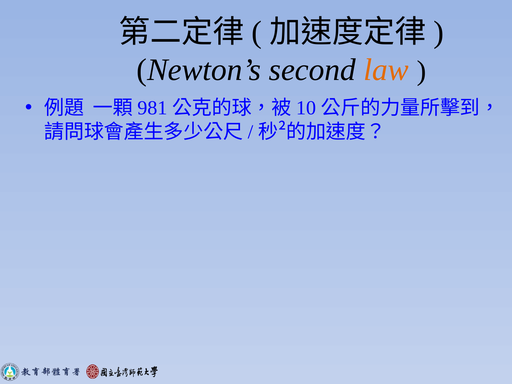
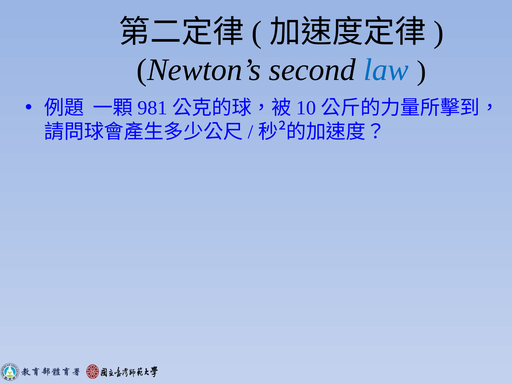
law colour: orange -> blue
